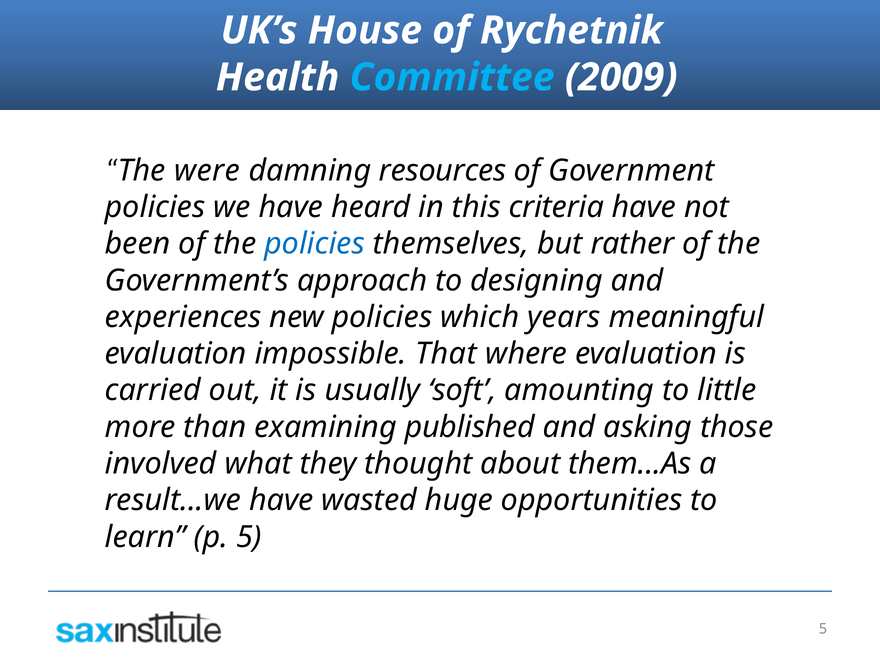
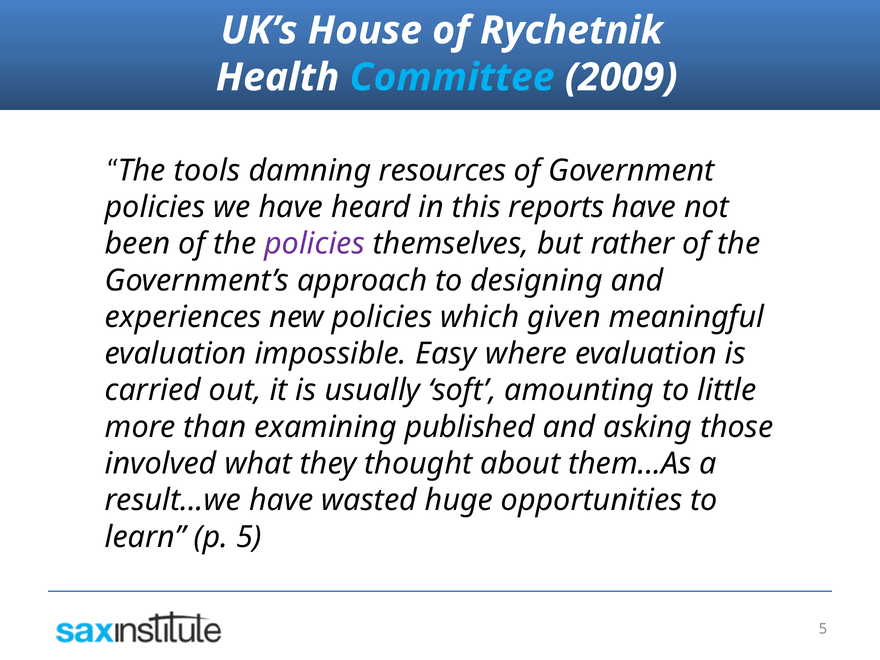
were: were -> tools
criteria: criteria -> reports
policies at (315, 244) colour: blue -> purple
years: years -> given
That: That -> Easy
